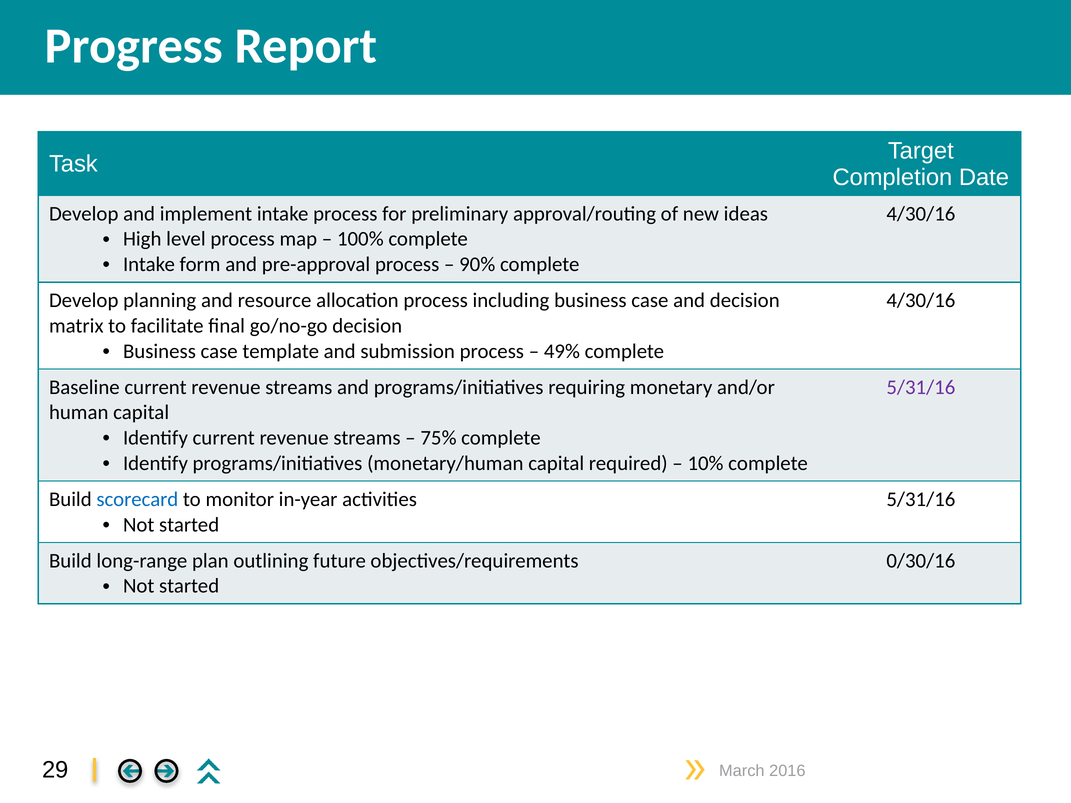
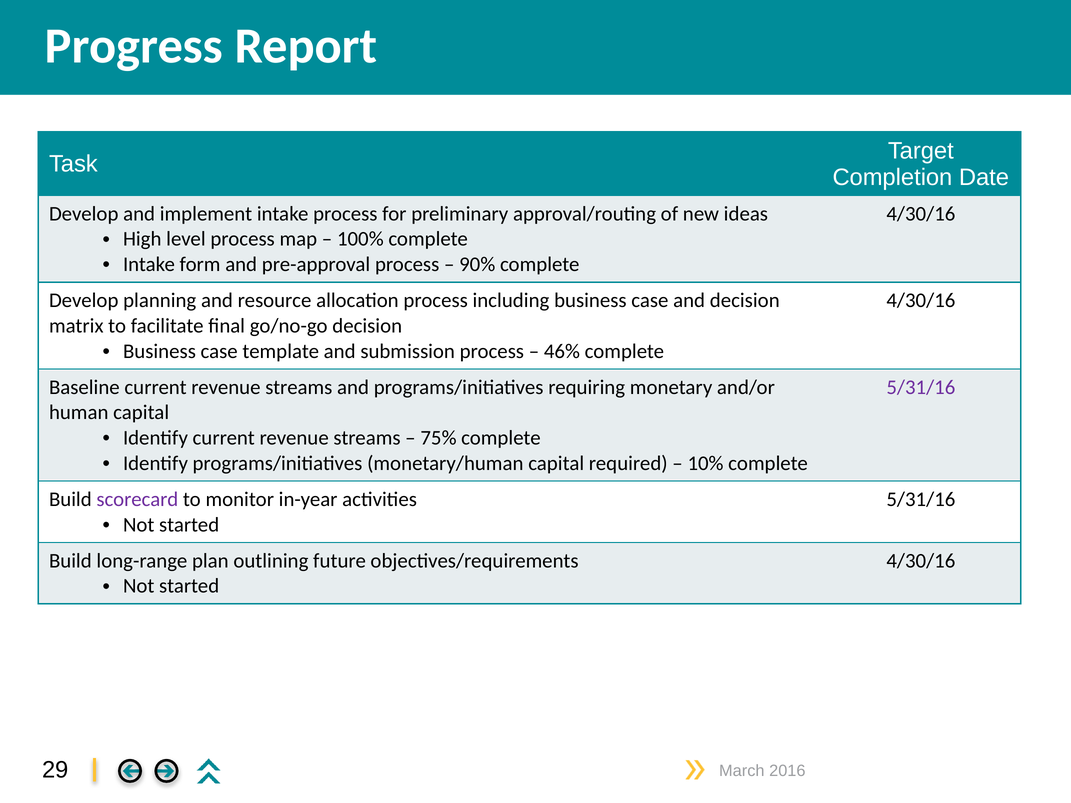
49%: 49% -> 46%
scorecard colour: blue -> purple
0/30/16 at (921, 561): 0/30/16 -> 4/30/16
